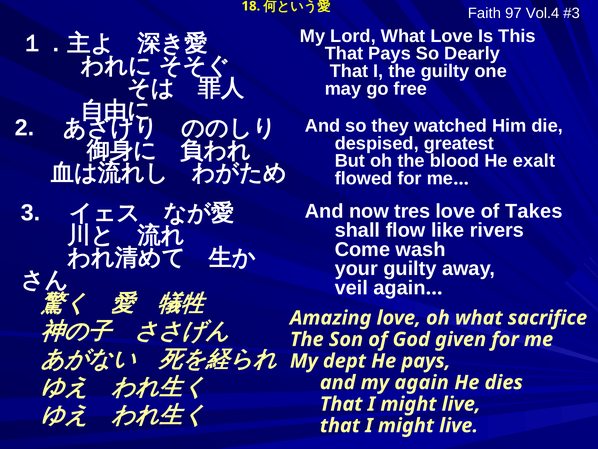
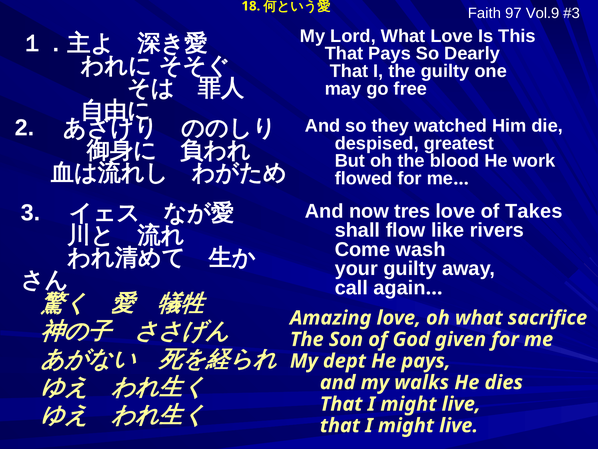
Vol.4: Vol.4 -> Vol.9
exalt: exalt -> work
veil: veil -> call
my again: again -> walks
